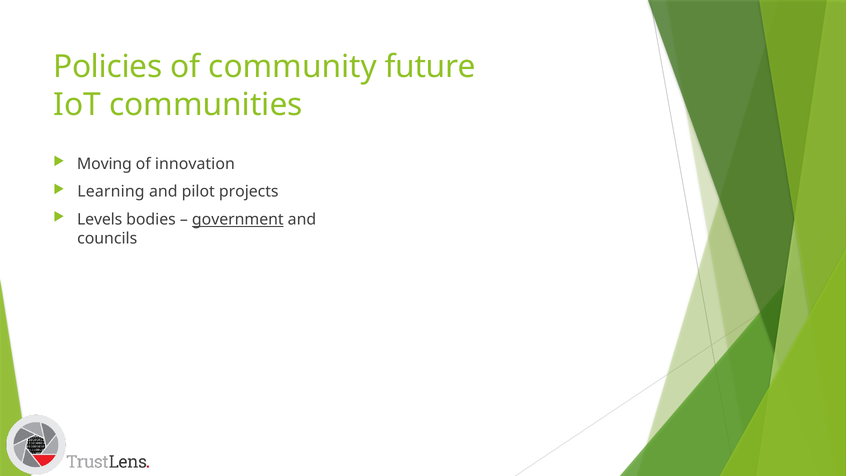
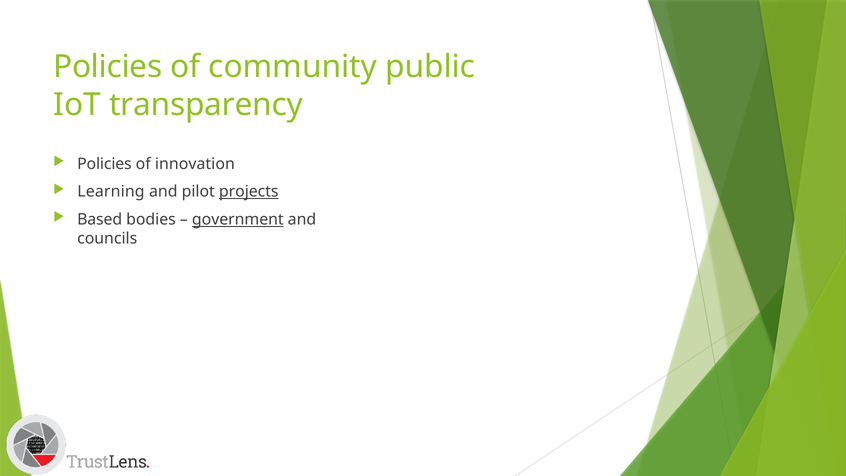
future: future -> public
communities: communities -> transparency
Moving at (104, 164): Moving -> Policies
projects underline: none -> present
Levels: Levels -> Based
